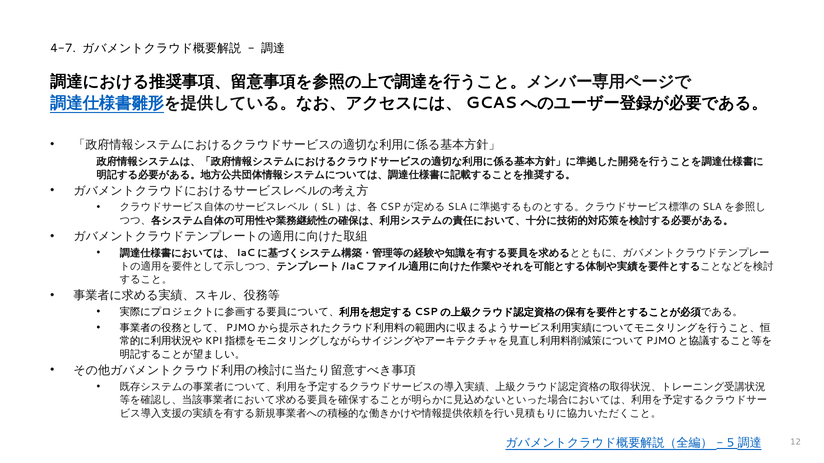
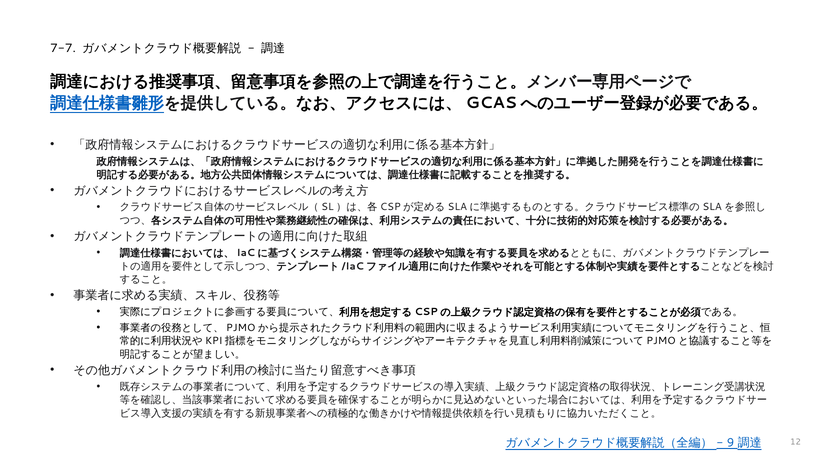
4-7: 4-7 -> 7-7
5: 5 -> 9
